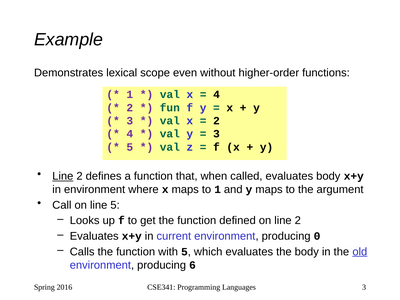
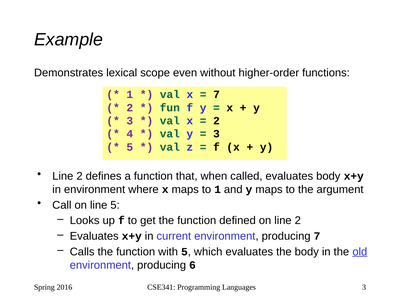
4 at (217, 95): 4 -> 7
Line at (63, 176) underline: present -> none
producing 0: 0 -> 7
